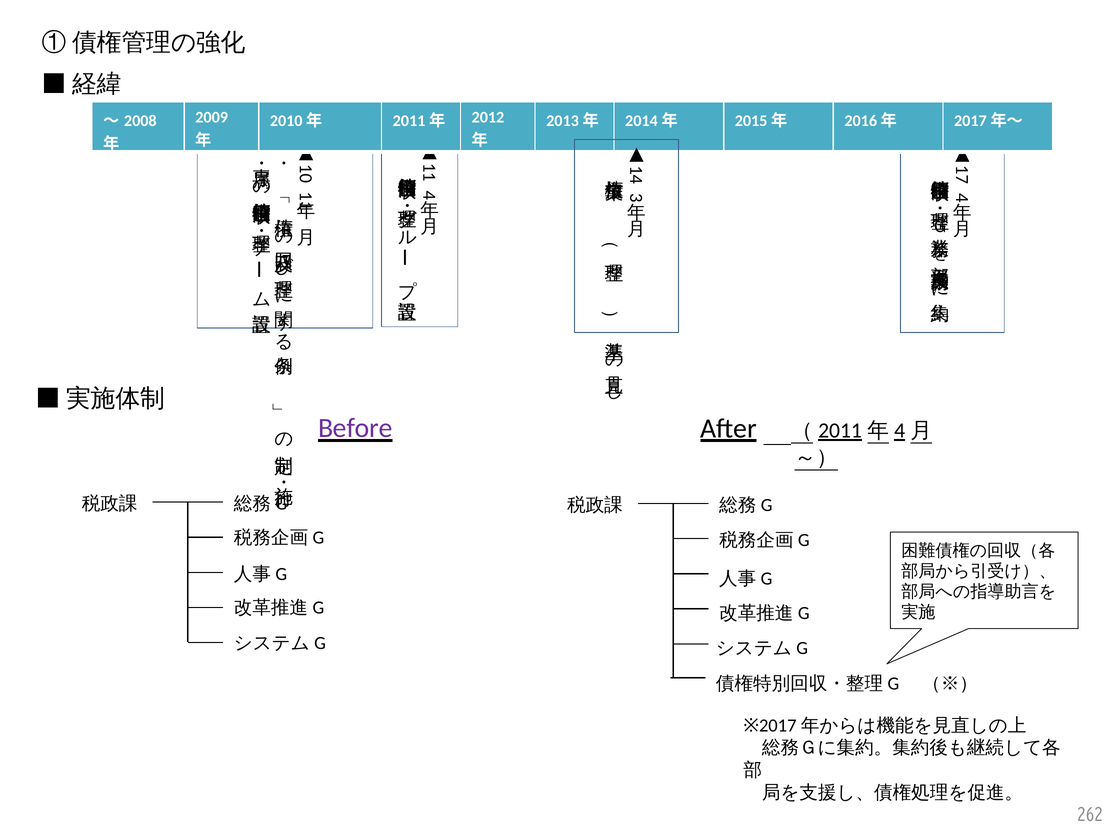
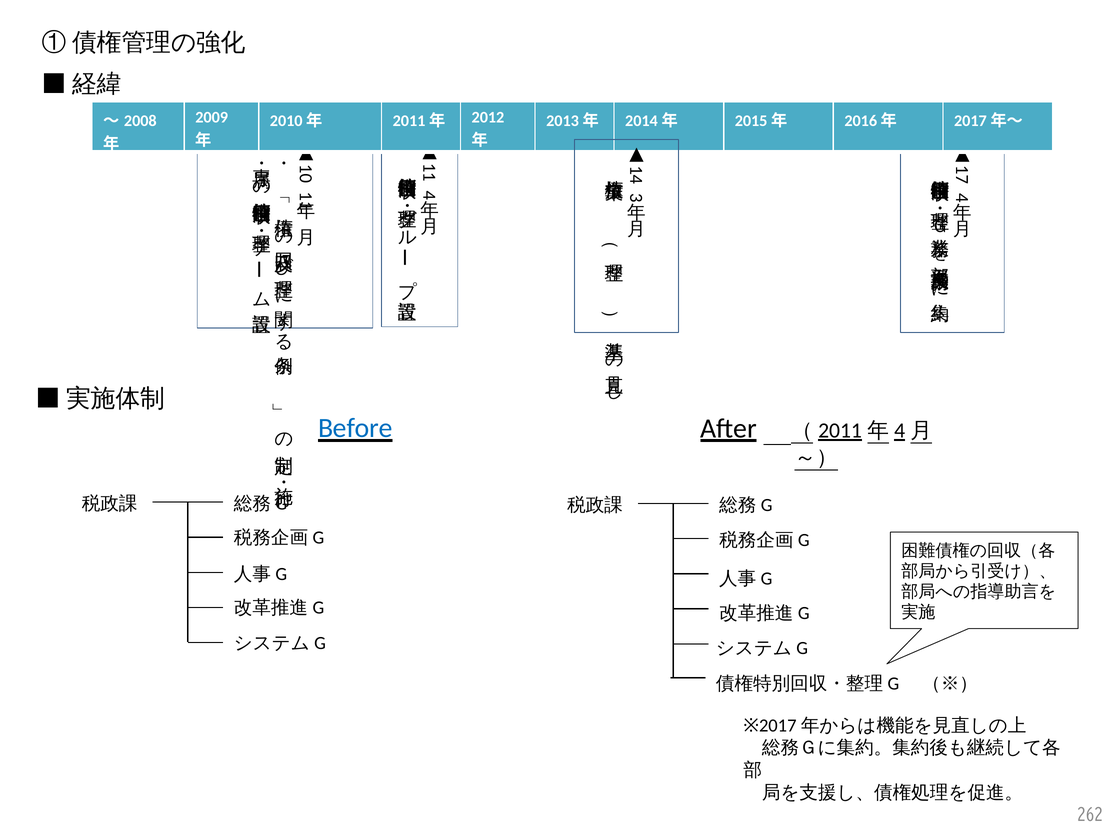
Before colour: purple -> blue
